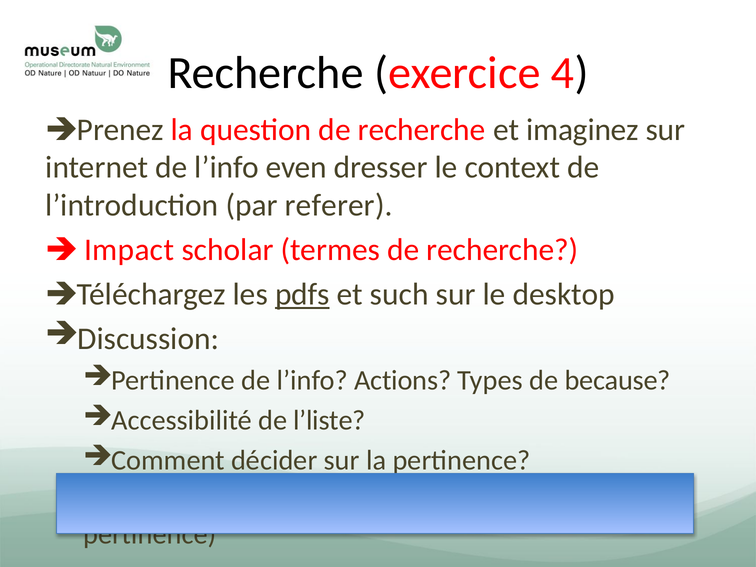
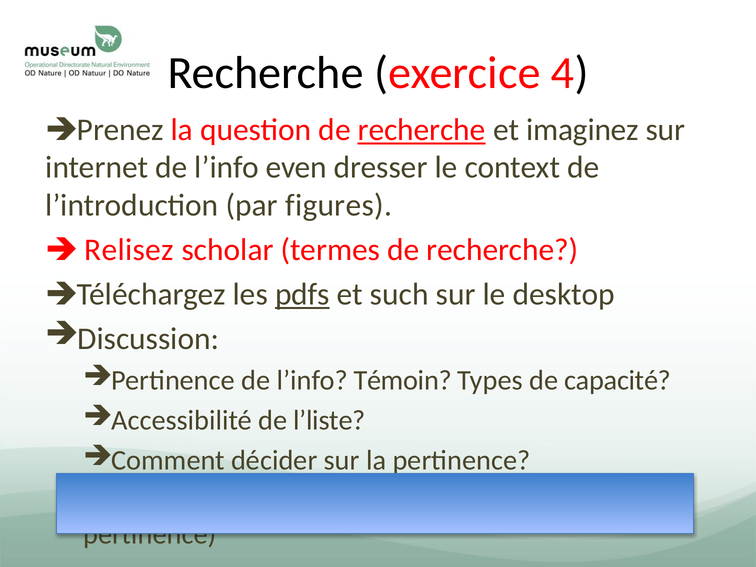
recherche at (422, 130) underline: none -> present
referer: referer -> figures
Impact: Impact -> Relisez
Actions: Actions -> Témoin
because: because -> capacité
